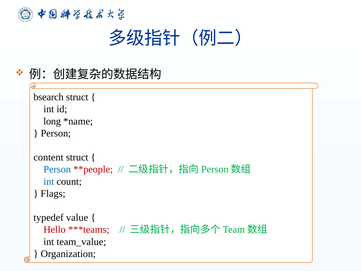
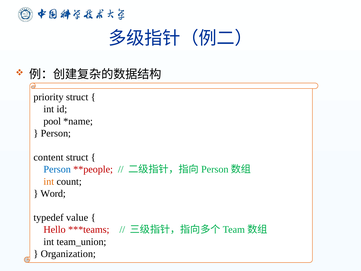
bsearch: bsearch -> priority
long: long -> pool
int at (49, 181) colour: blue -> orange
Flags: Flags -> Word
team_value: team_value -> team_union
